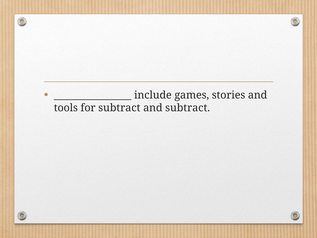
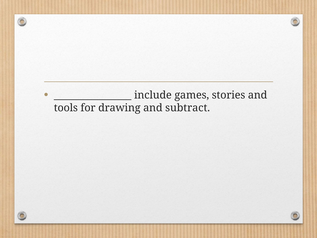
for subtract: subtract -> drawing
